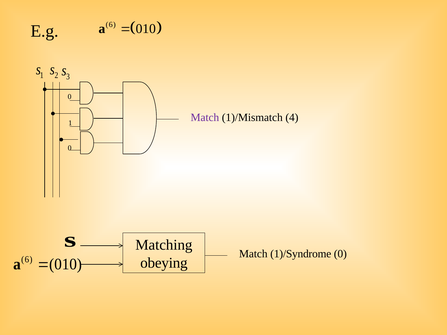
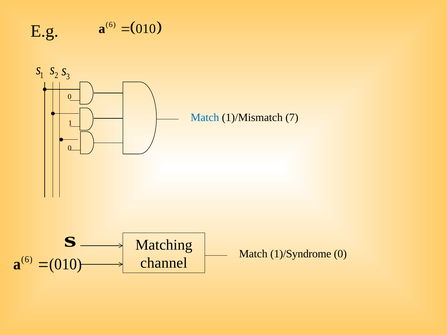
Match at (205, 117) colour: purple -> blue
4: 4 -> 7
obeying: obeying -> channel
